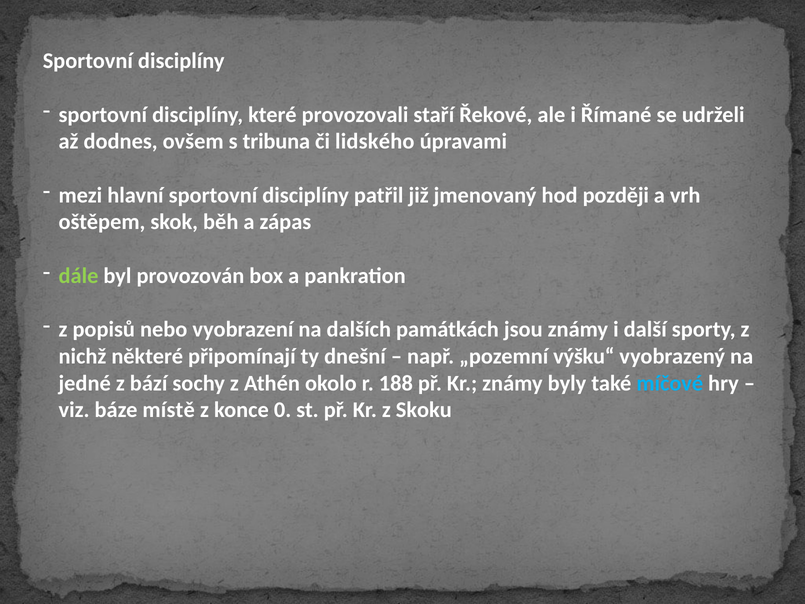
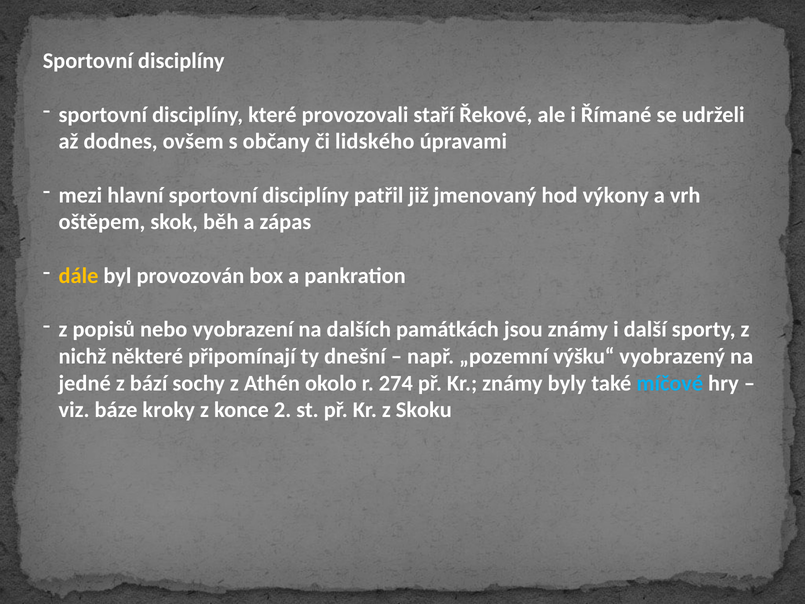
tribuna: tribuna -> občany
později: později -> výkony
dále colour: light green -> yellow
188: 188 -> 274
místě: místě -> kroky
0: 0 -> 2
